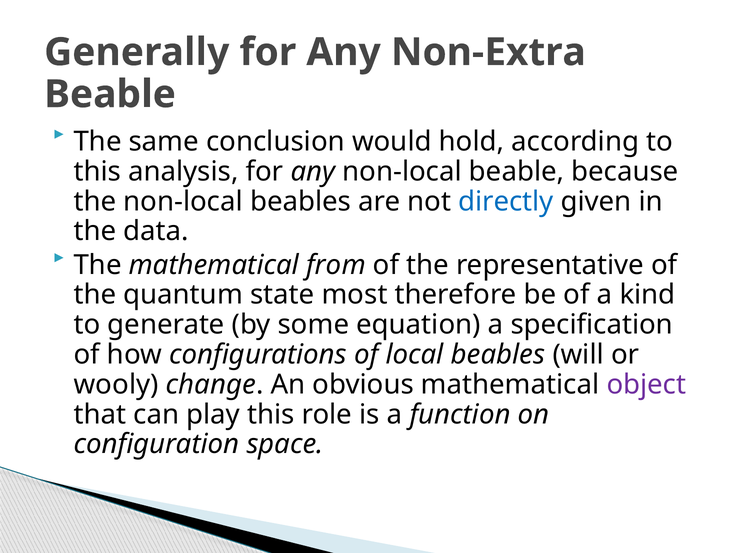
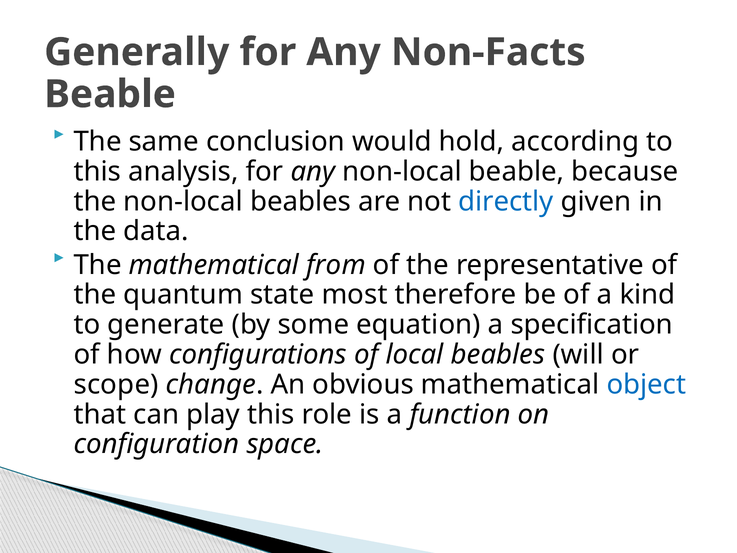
Non-Extra: Non-Extra -> Non-Facts
wooly: wooly -> scope
object colour: purple -> blue
